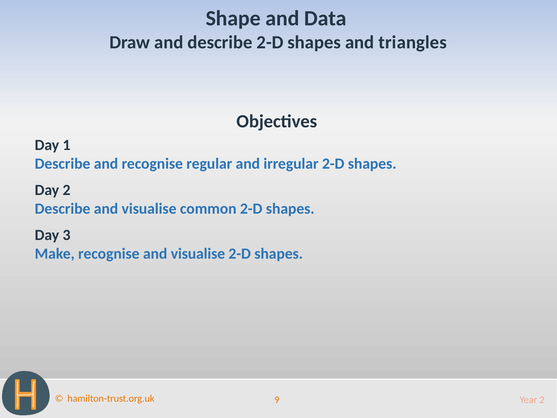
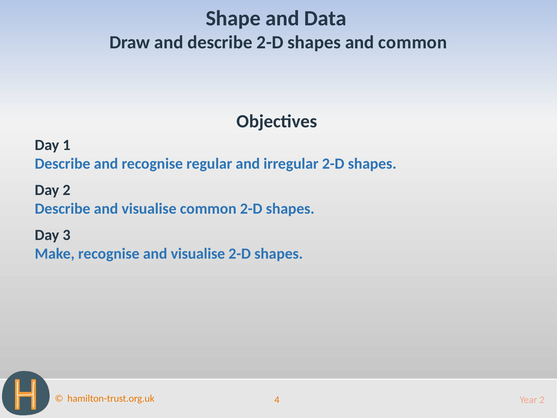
and triangles: triangles -> common
9: 9 -> 4
